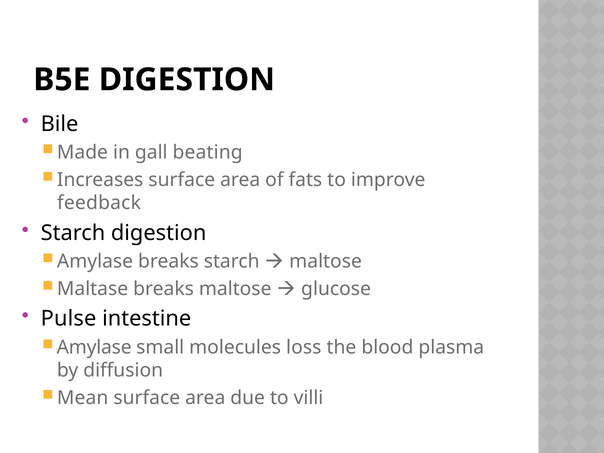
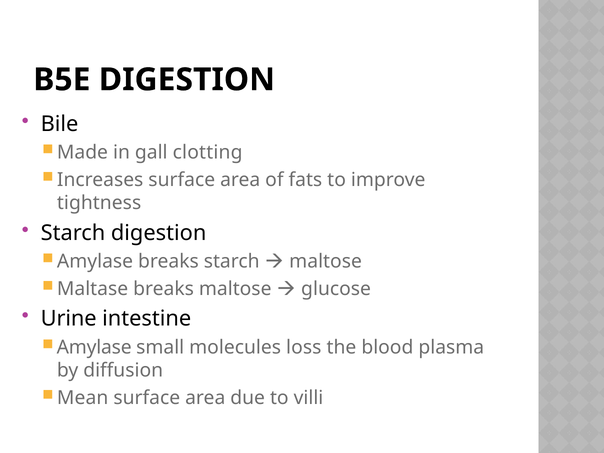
beating: beating -> clotting
feedback: feedback -> tightness
Pulse: Pulse -> Urine
